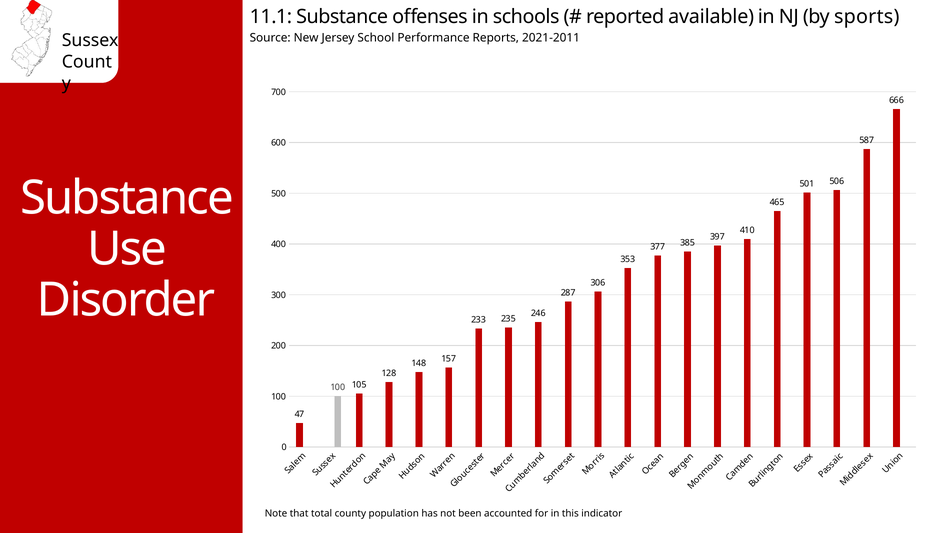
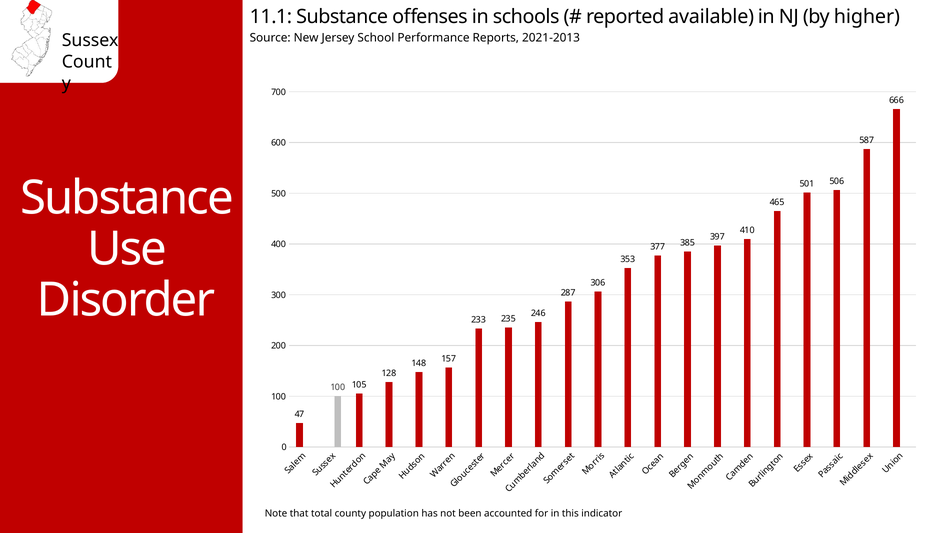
sports: sports -> higher
2021-2011: 2021-2011 -> 2021-2013
